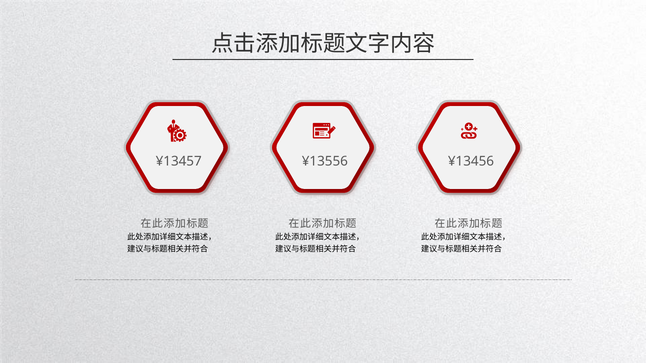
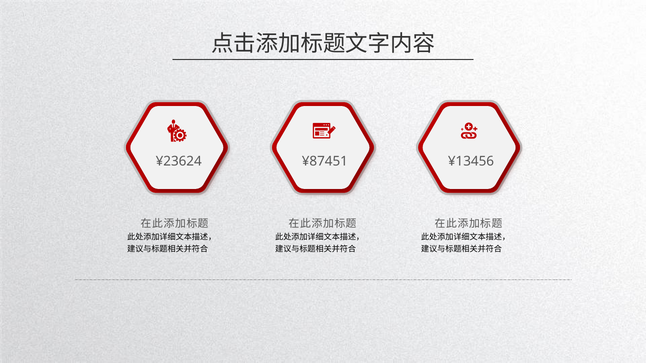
¥13457: ¥13457 -> ¥23624
¥13556: ¥13556 -> ¥87451
